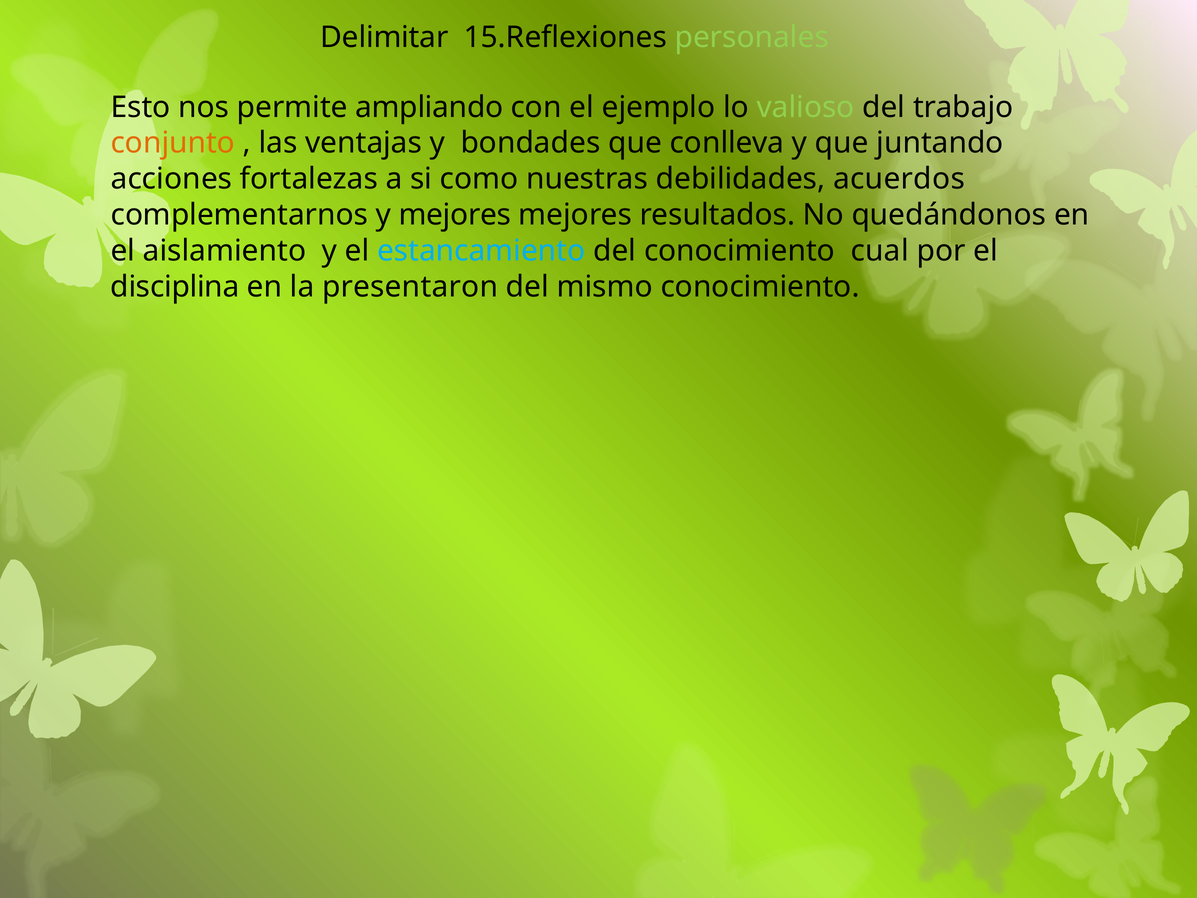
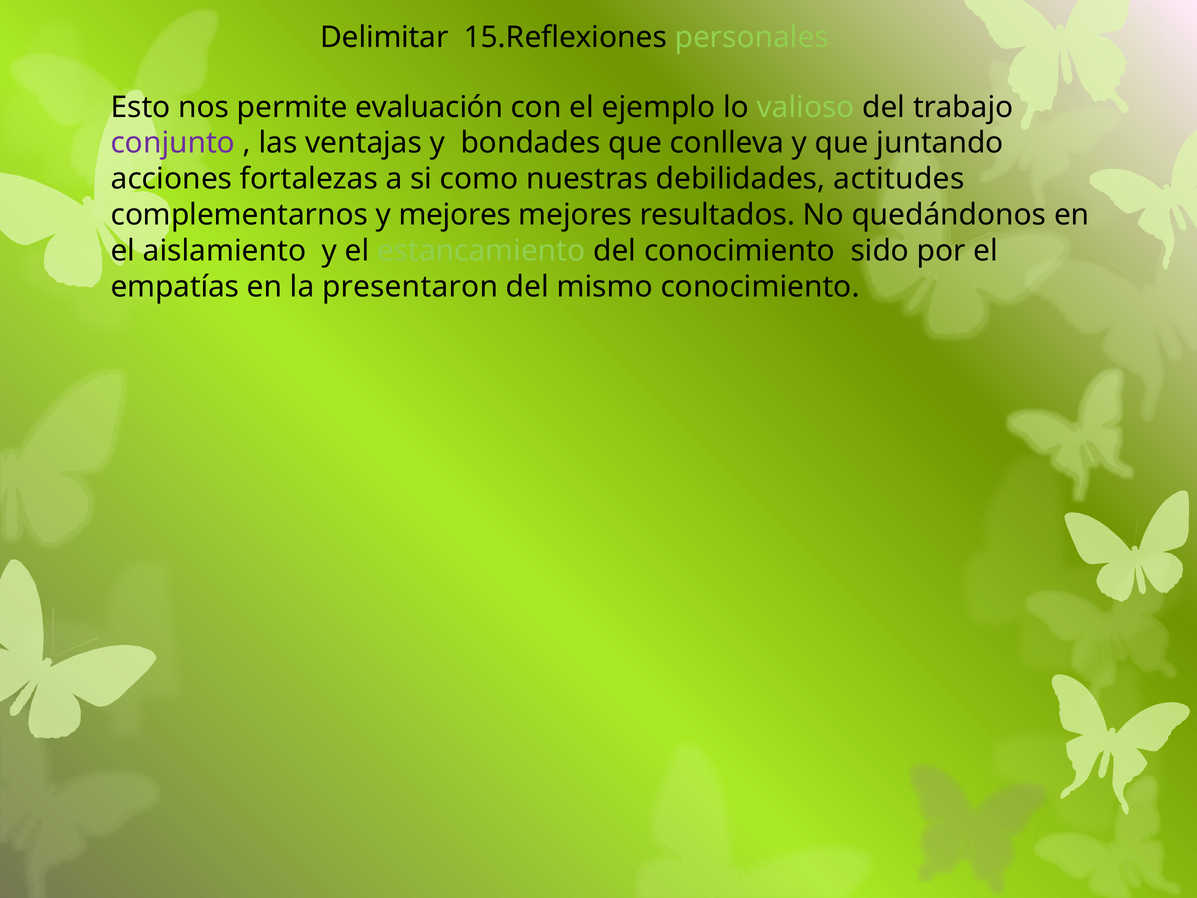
ampliando: ampliando -> evaluación
conjunto colour: orange -> purple
acuerdos: acuerdos -> actitudes
estancamiento colour: light blue -> light green
cual: cual -> sido
disciplina: disciplina -> empatías
